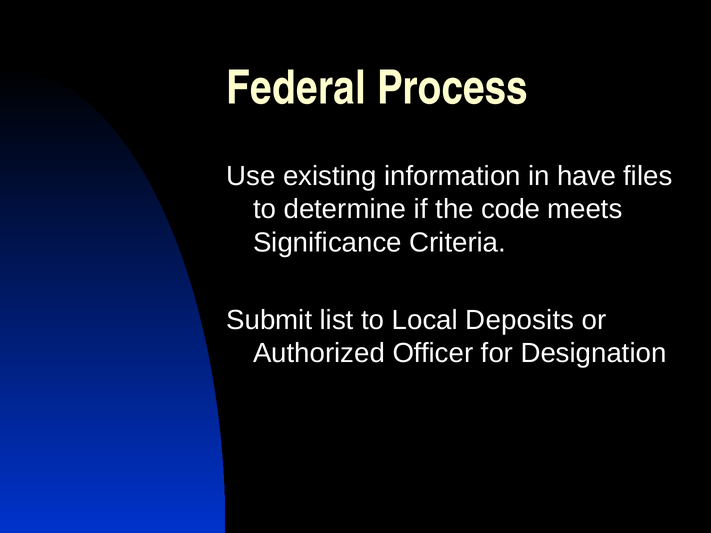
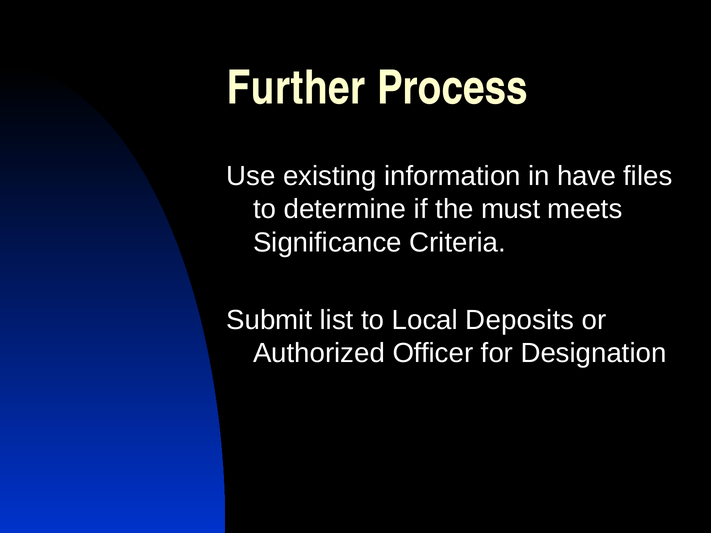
Federal: Federal -> Further
code: code -> must
